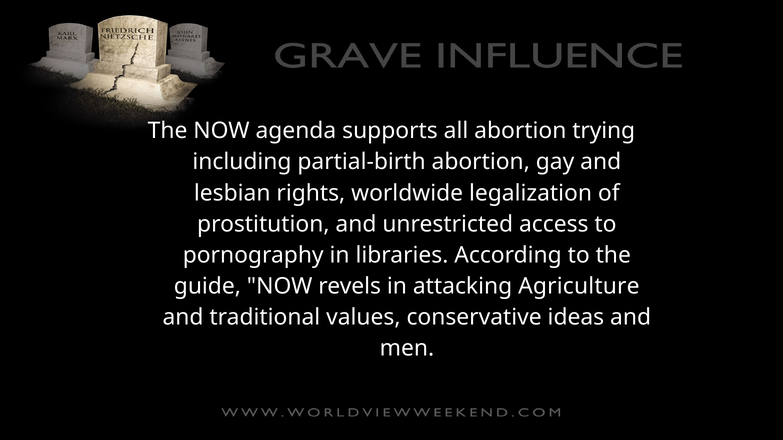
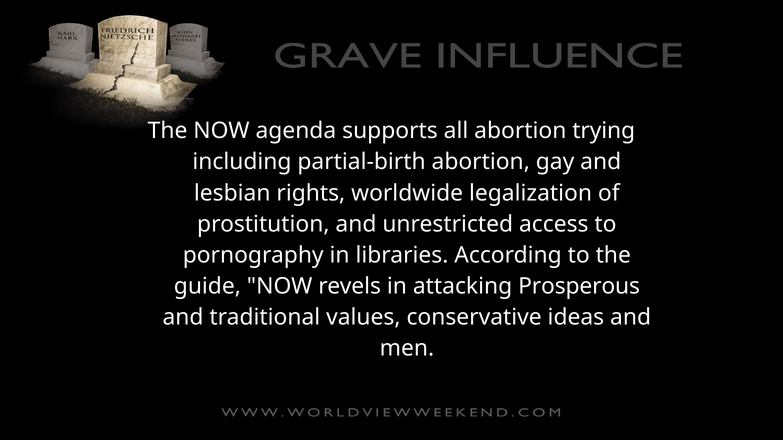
Agriculture: Agriculture -> Prosperous
